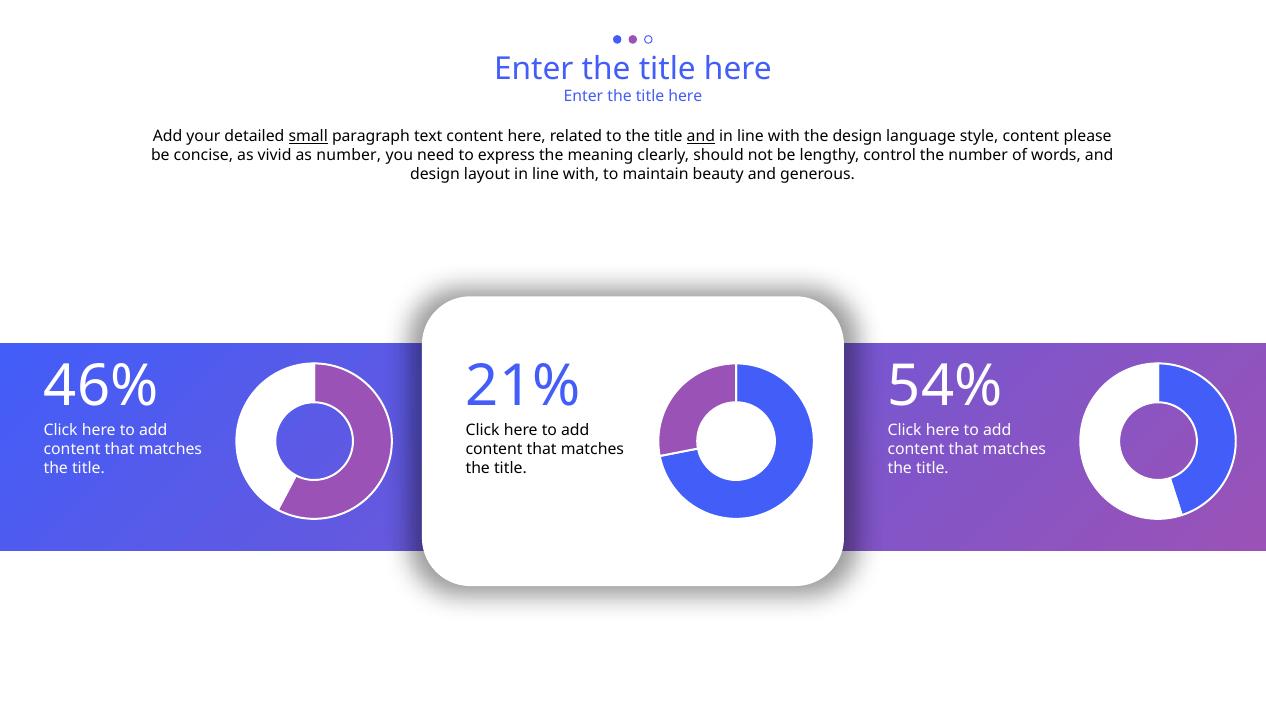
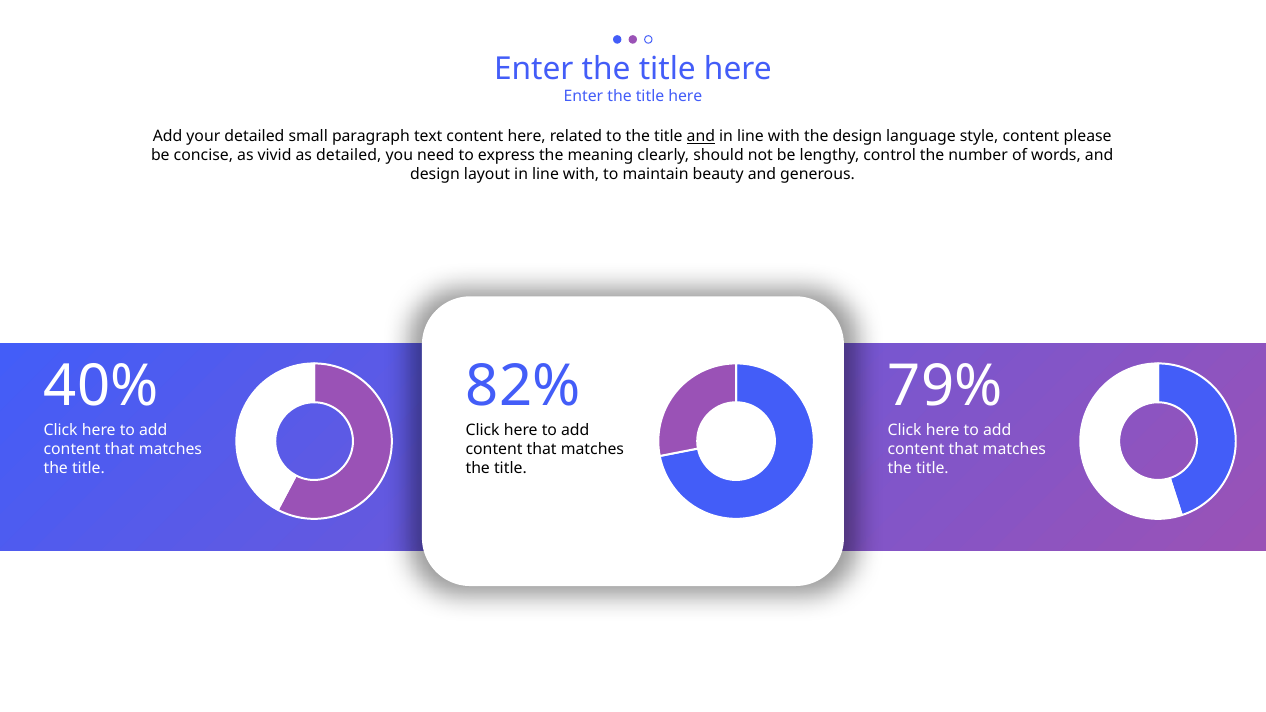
small underline: present -> none
as number: number -> detailed
46%: 46% -> 40%
21%: 21% -> 82%
54%: 54% -> 79%
